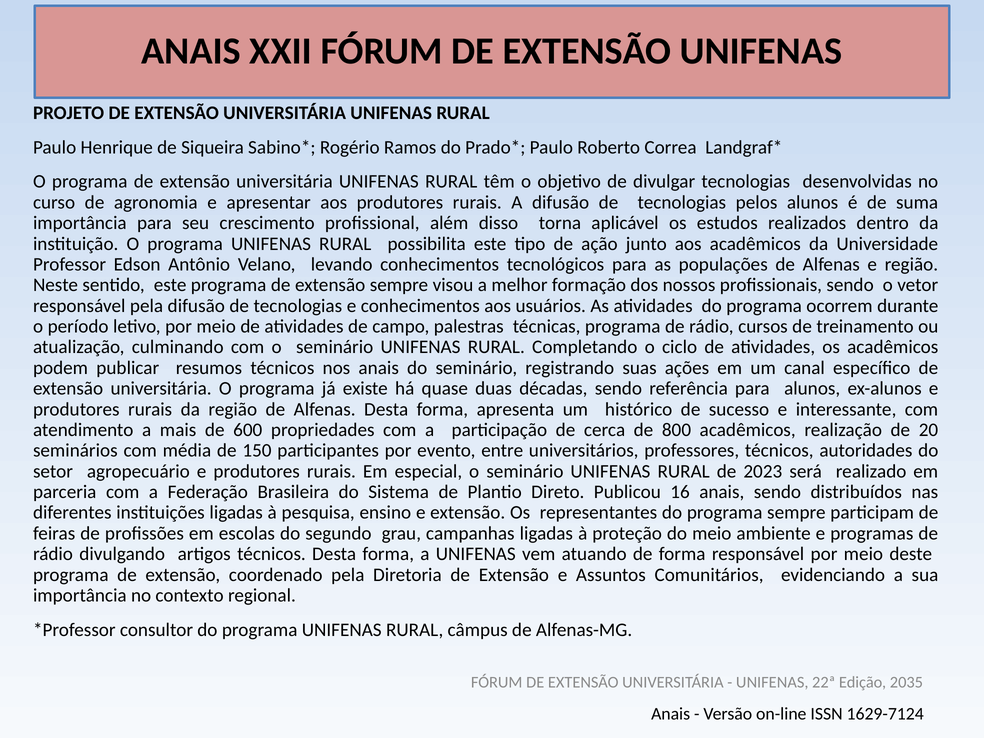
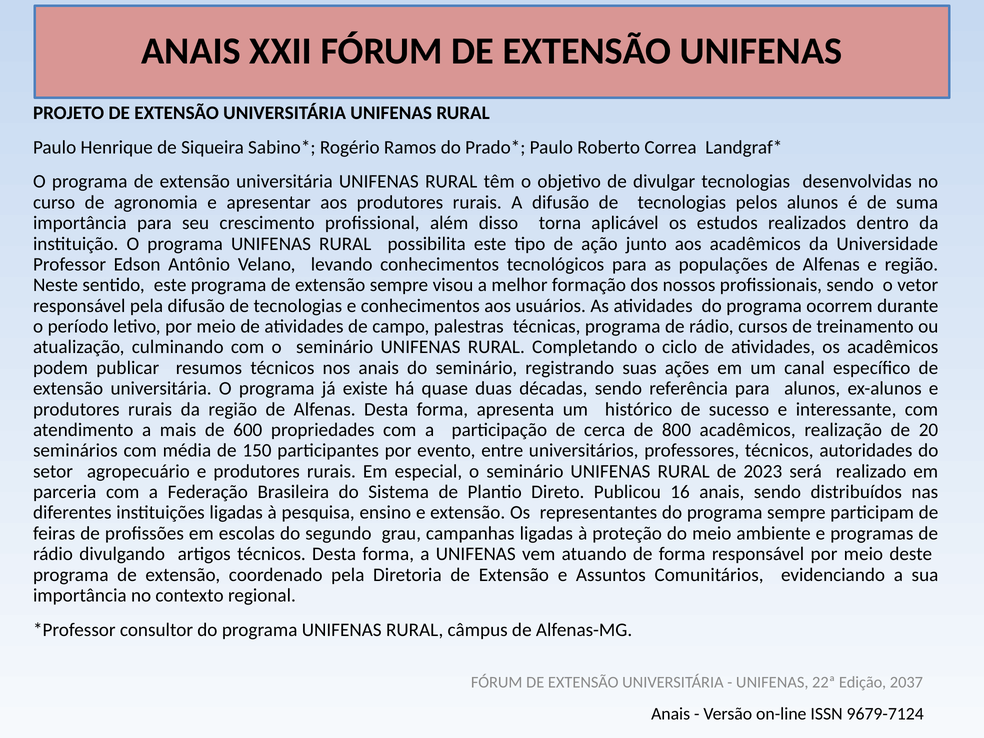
2035: 2035 -> 2037
1629-7124: 1629-7124 -> 9679-7124
